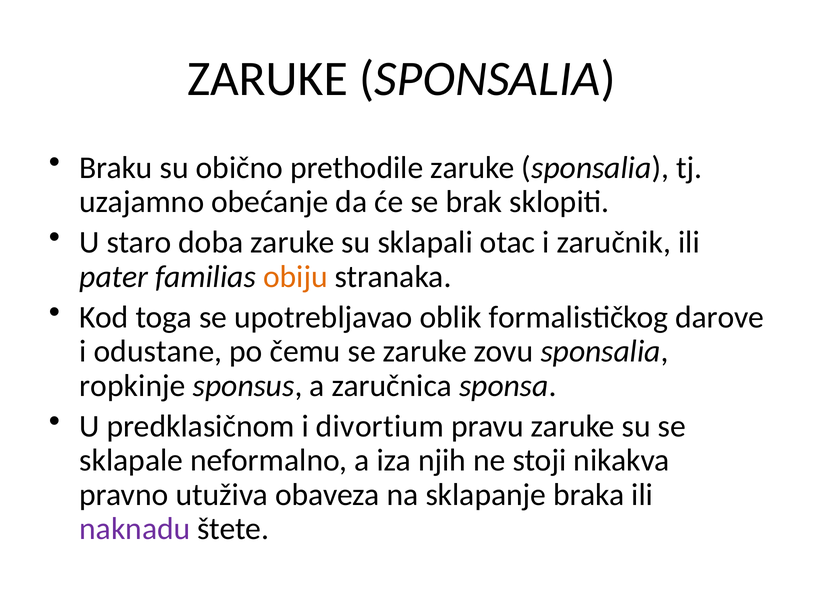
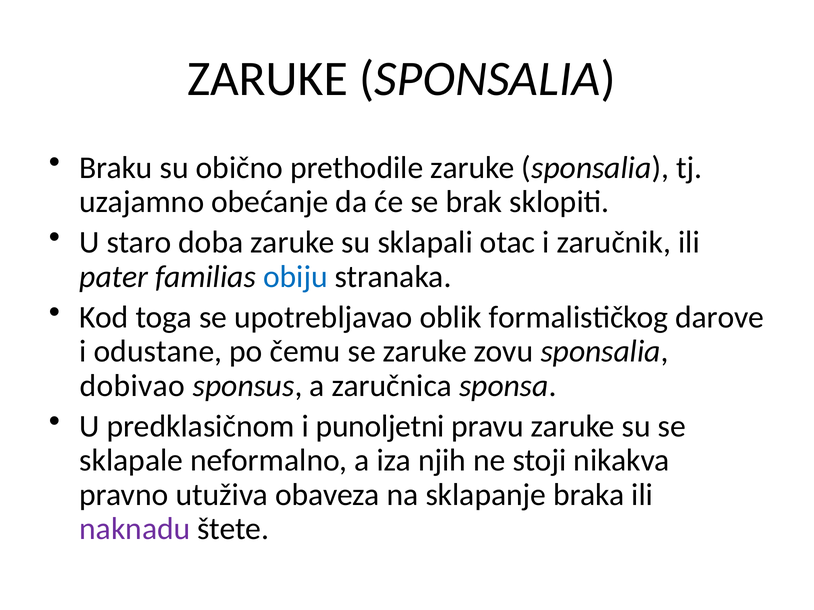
obiju colour: orange -> blue
ropkinje: ropkinje -> dobivao
divortium: divortium -> punoljetni
